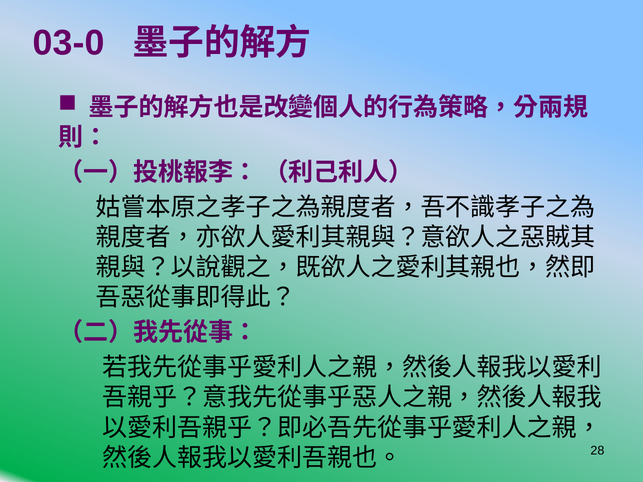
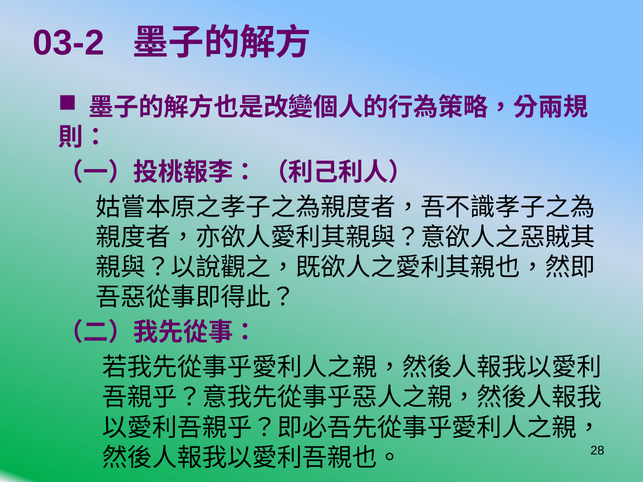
03-0: 03-0 -> 03-2
